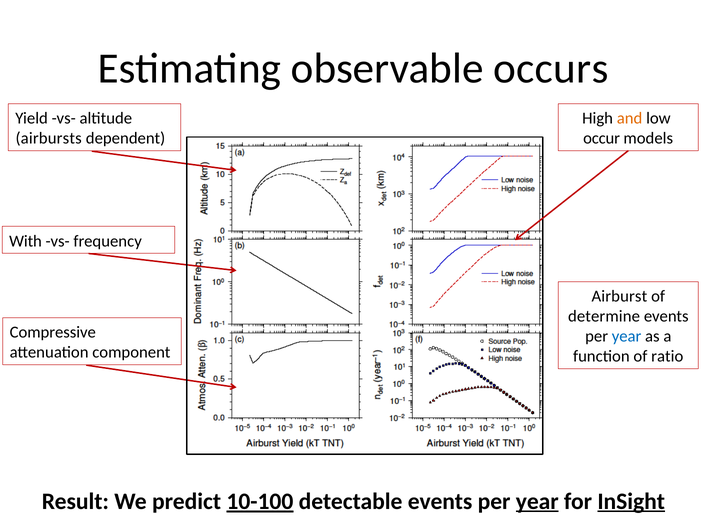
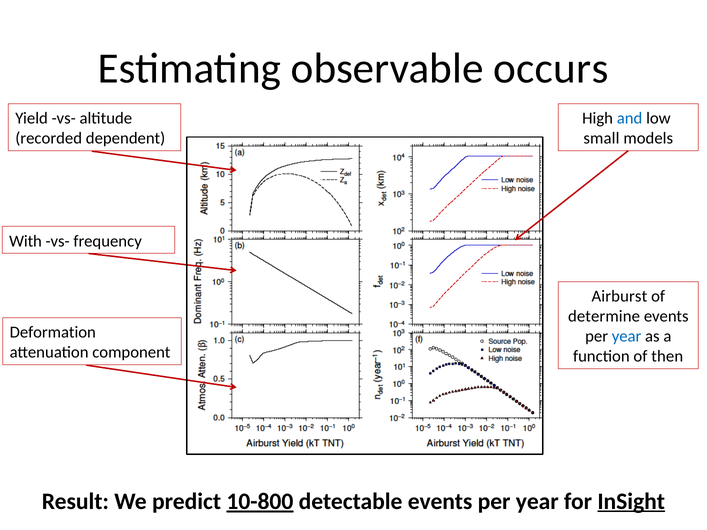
and colour: orange -> blue
airbursts: airbursts -> recorded
occur: occur -> small
Compressive: Compressive -> Deformation
ratio: ratio -> then
10-100: 10-100 -> 10-800
year at (537, 502) underline: present -> none
